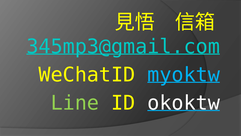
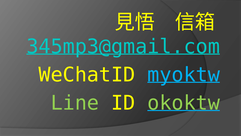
okoktw colour: white -> light green
